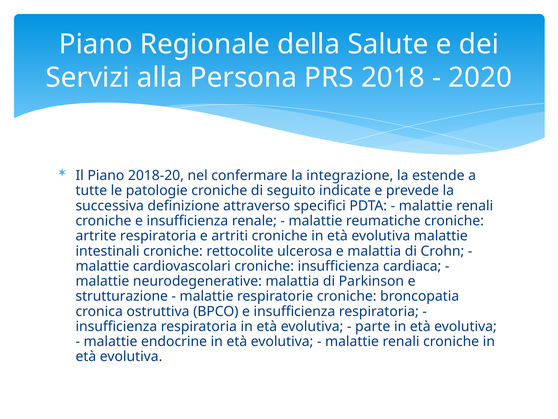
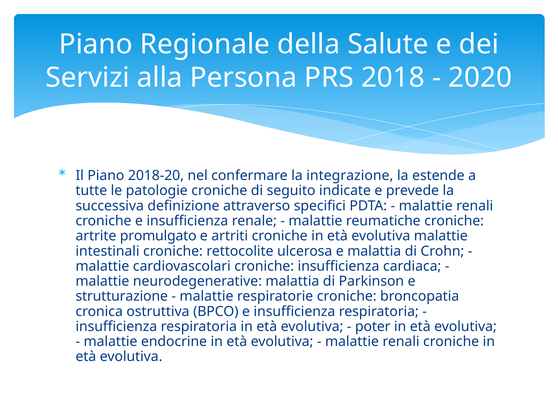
artrite respiratoria: respiratoria -> promulgato
parte: parte -> poter
